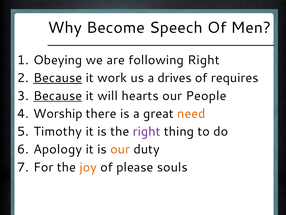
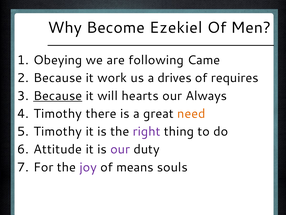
Speech: Speech -> Ezekiel
following Right: Right -> Came
Because at (58, 78) underline: present -> none
People: People -> Always
Worship at (58, 113): Worship -> Timothy
Apology: Apology -> Attitude
our at (120, 149) colour: orange -> purple
joy colour: orange -> purple
please: please -> means
